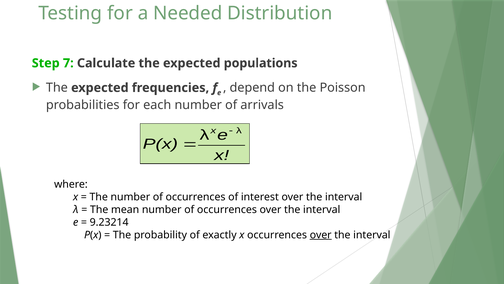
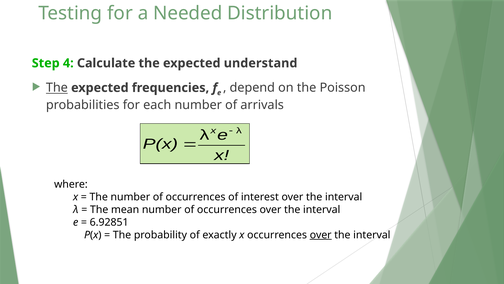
7: 7 -> 4
populations: populations -> understand
The at (57, 88) underline: none -> present
9.23214: 9.23214 -> 6.92851
